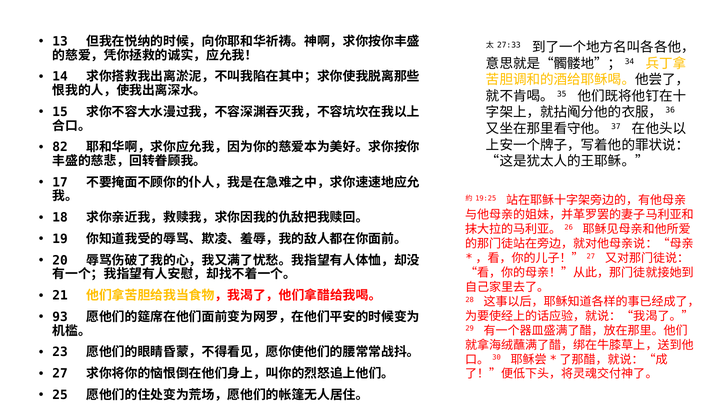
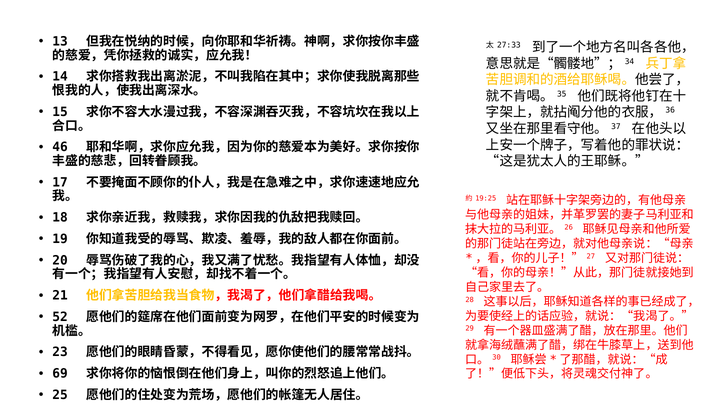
82: 82 -> 46
93: 93 -> 52
27: 27 -> 69
